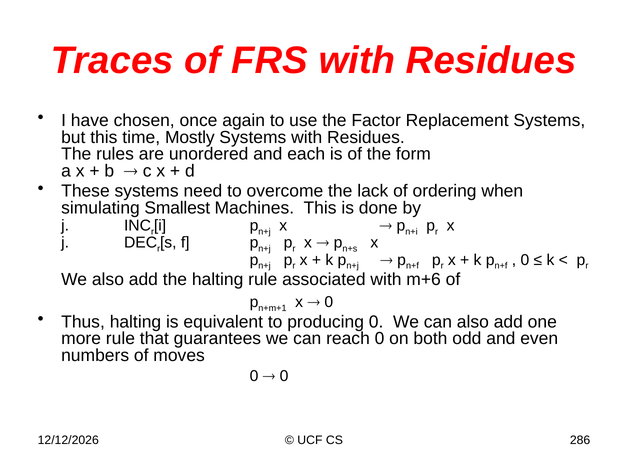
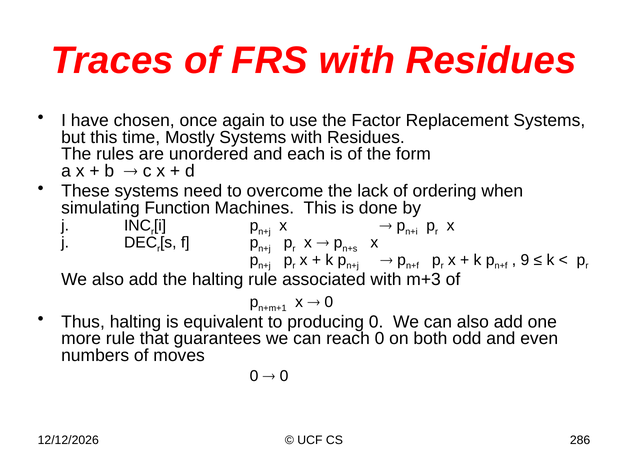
Smallest: Smallest -> Function
0 at (525, 260): 0 -> 9
m+6: m+6 -> m+3
